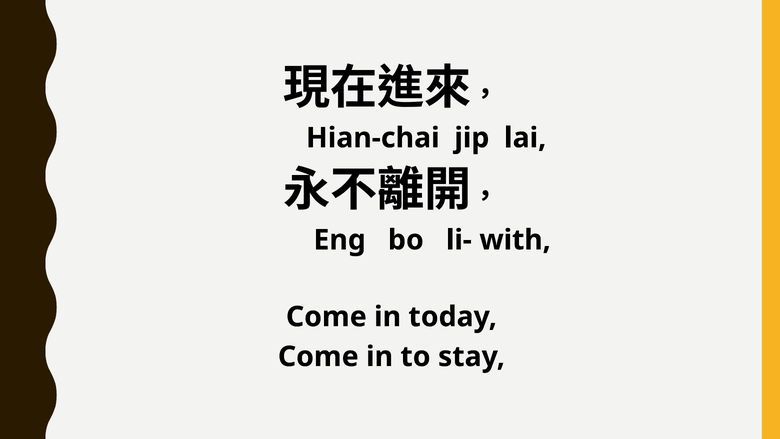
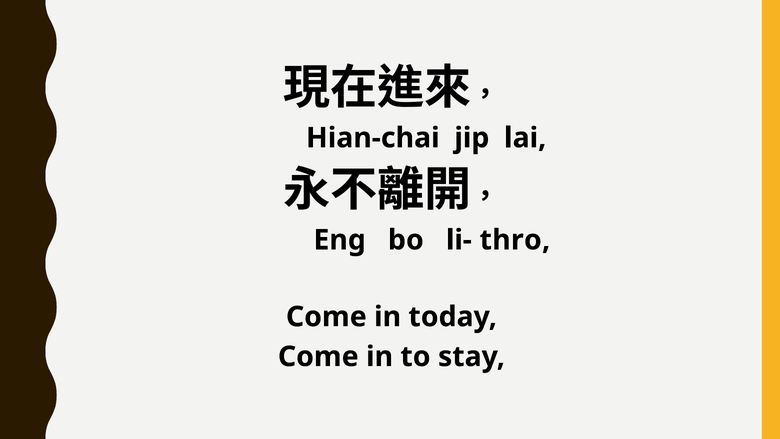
with: with -> thro
